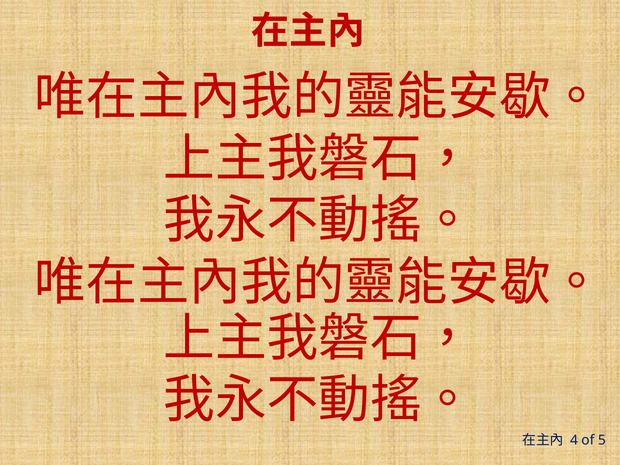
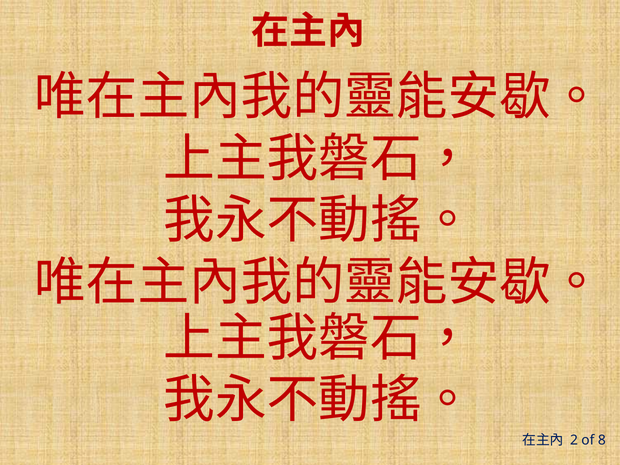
4: 4 -> 2
5: 5 -> 8
